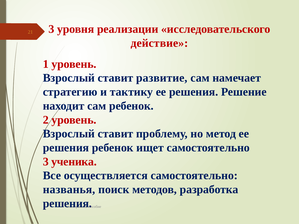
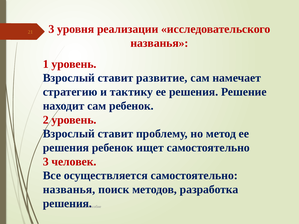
действие at (159, 43): действие -> названья
ученика: ученика -> человек
